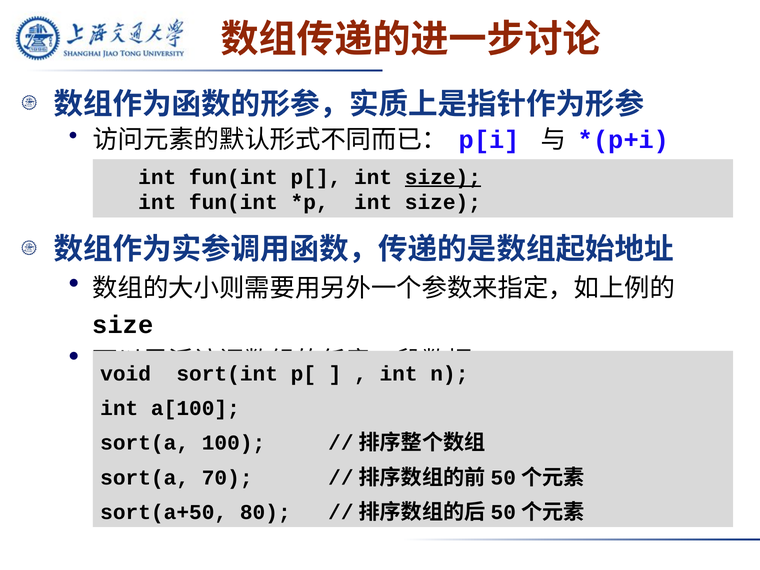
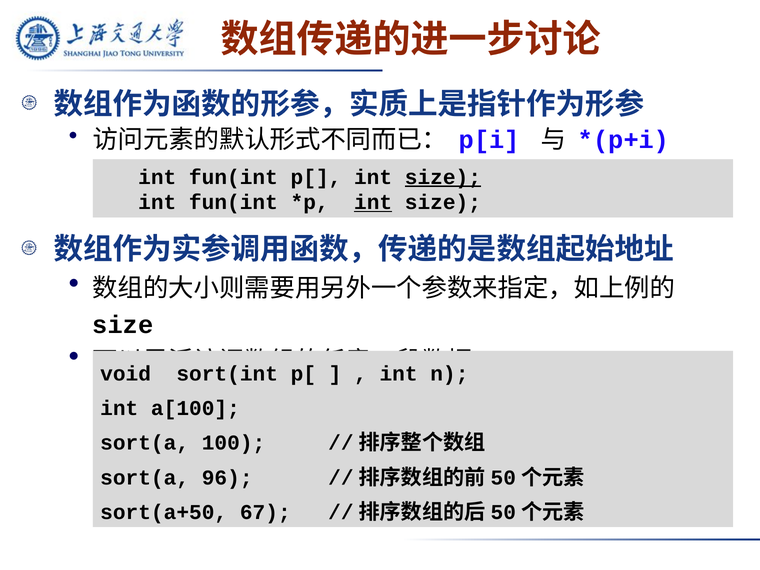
int at (373, 202) underline: none -> present
70: 70 -> 96
80: 80 -> 67
